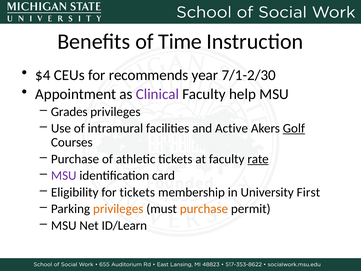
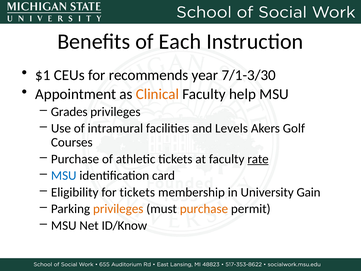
Time: Time -> Each
$4: $4 -> $1
7/1-2/30: 7/1-2/30 -> 7/1-3/30
Clinical colour: purple -> orange
Active: Active -> Levels
Golf underline: present -> none
MSU at (64, 175) colour: purple -> blue
First: First -> Gain
ID/Learn: ID/Learn -> ID/Know
